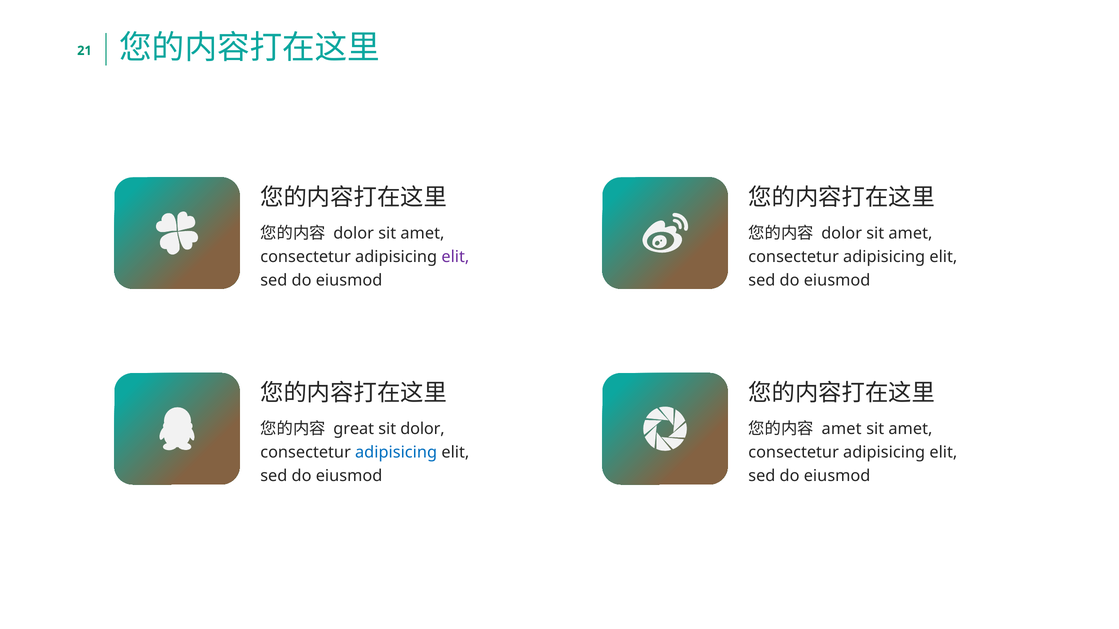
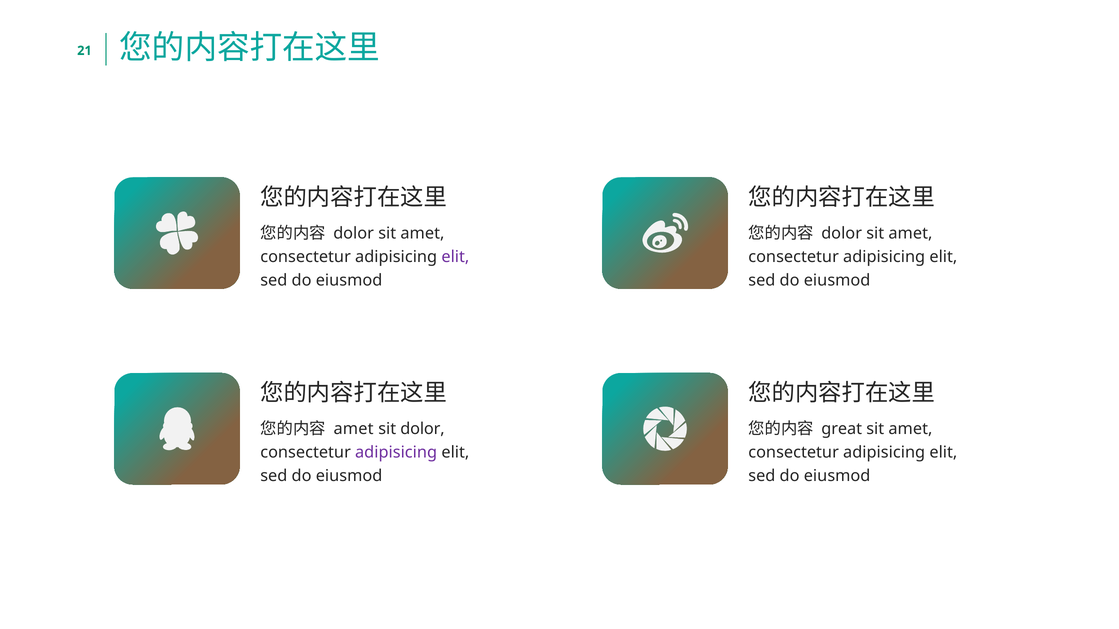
great at (354, 429): great -> amet
amet at (842, 429): amet -> great
adipisicing at (396, 453) colour: blue -> purple
